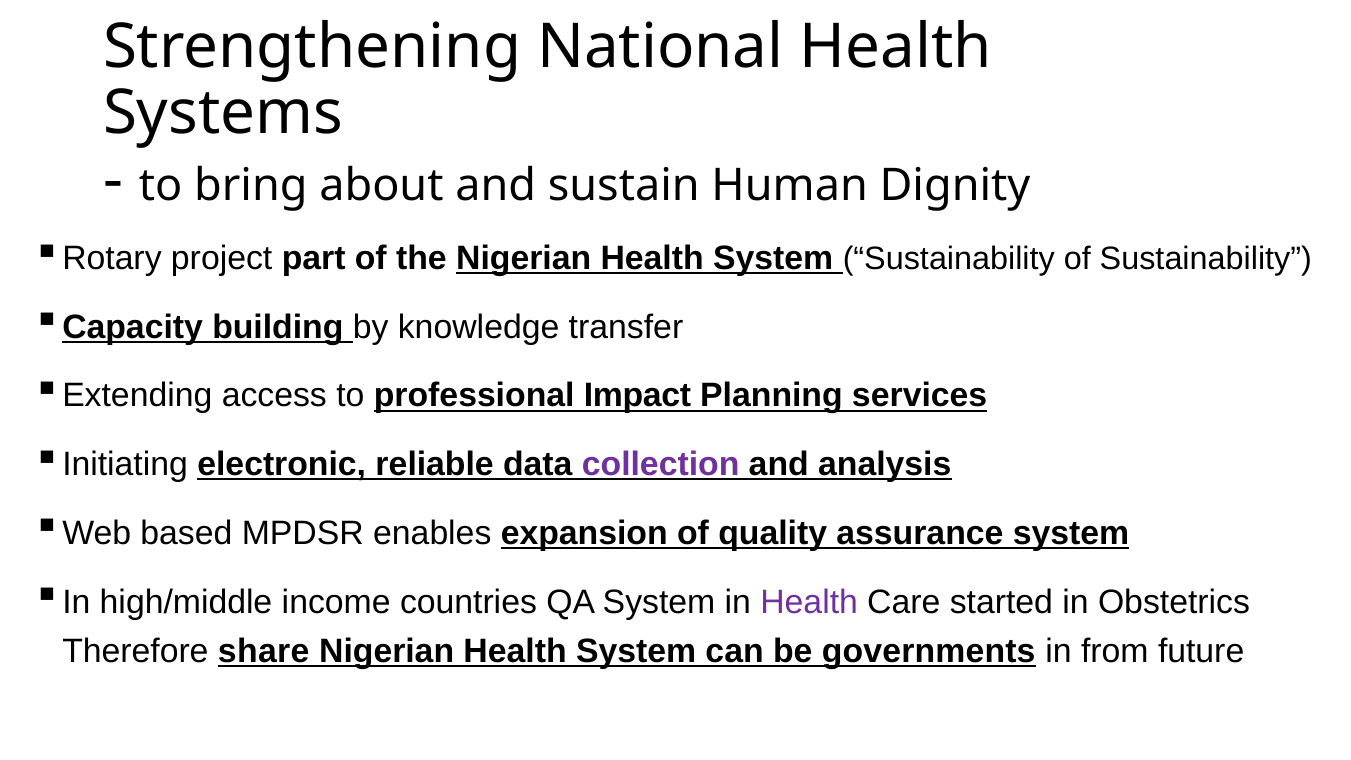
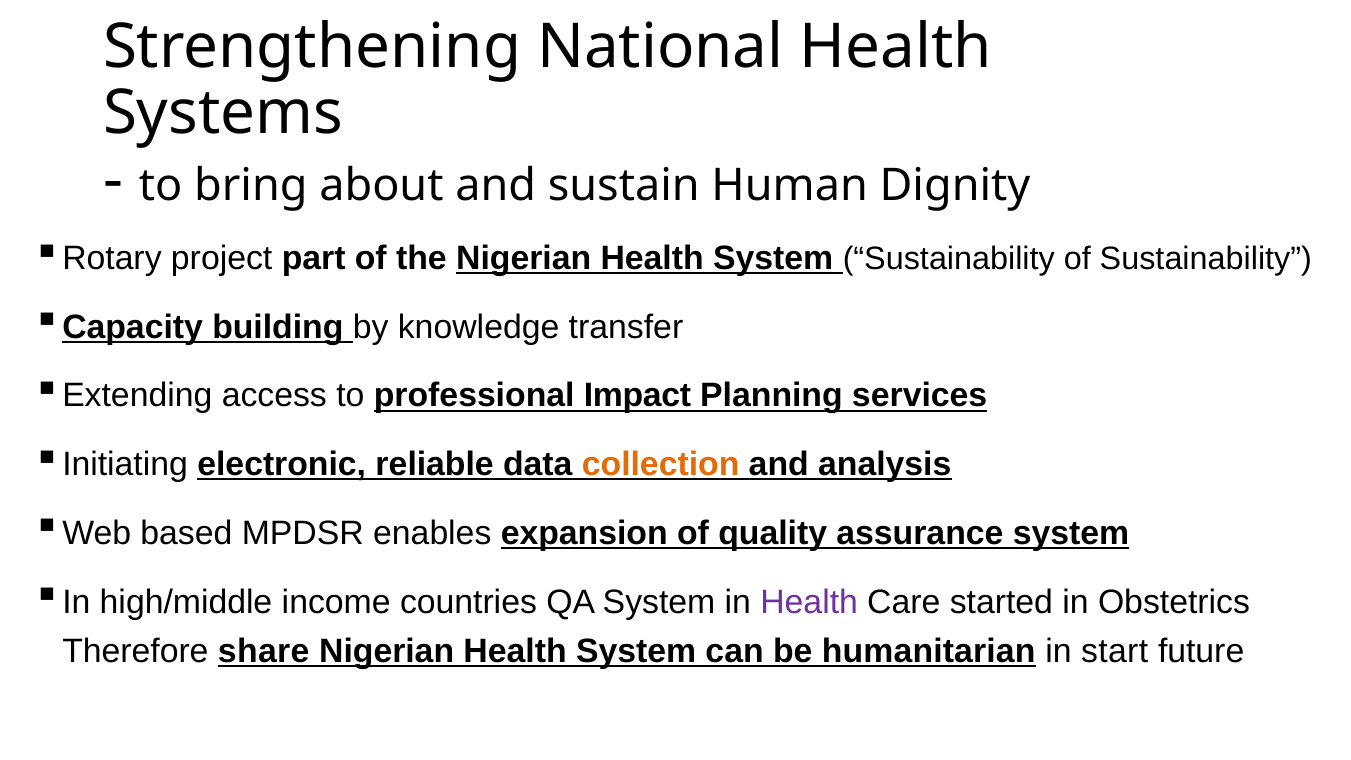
collection colour: purple -> orange
governments: governments -> humanitarian
from: from -> start
